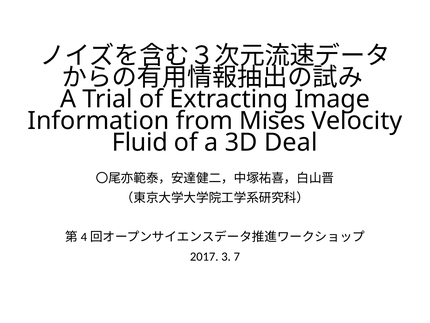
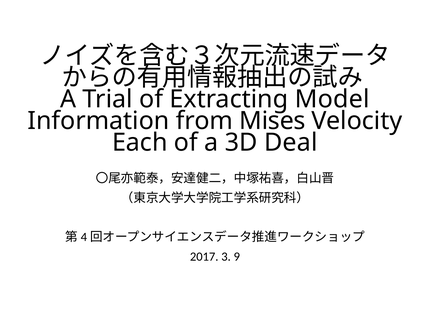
Image: Image -> Model
Fluid: Fluid -> Each
7: 7 -> 9
